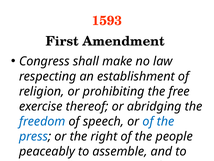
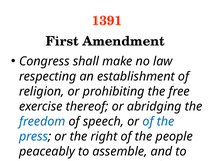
1593: 1593 -> 1391
